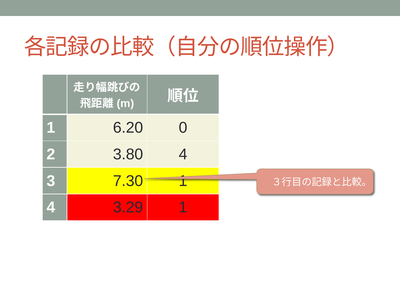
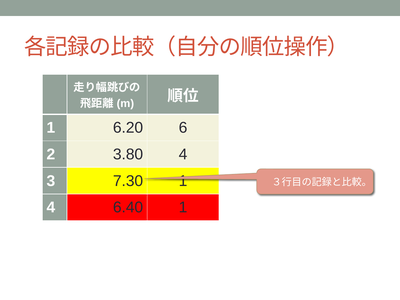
0: 0 -> 6
3.29: 3.29 -> 6.40
